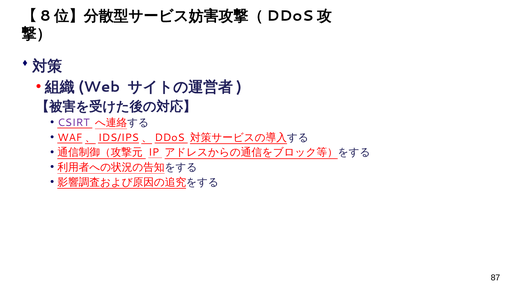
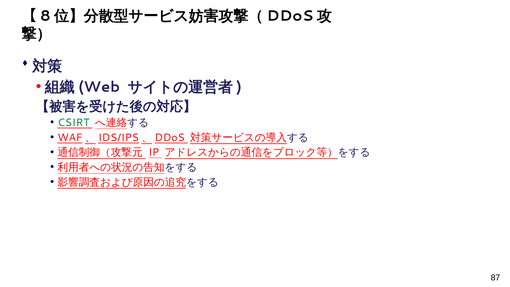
CSIRT colour: purple -> green
